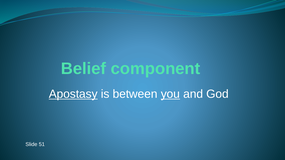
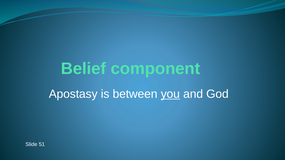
Apostasy underline: present -> none
